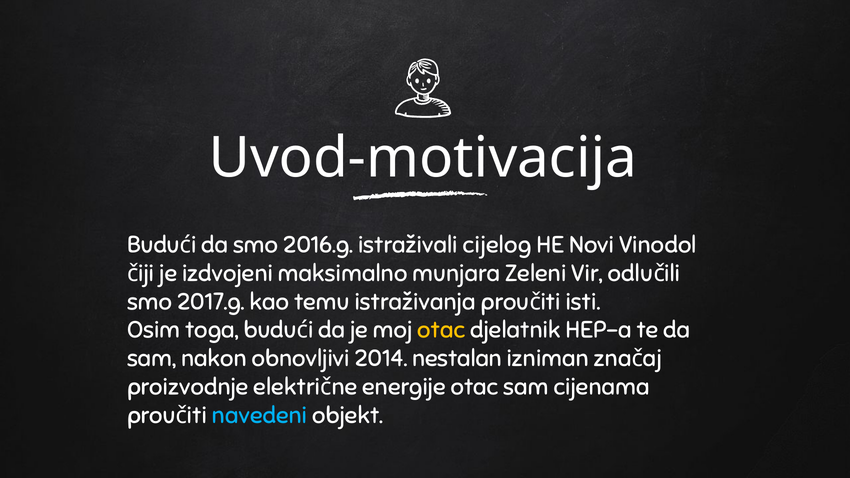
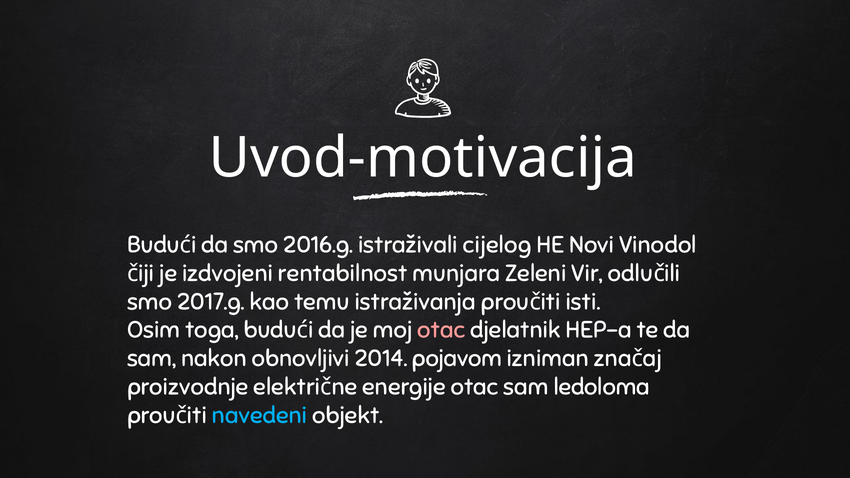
maksimalno: maksimalno -> rentabilnost
otac at (441, 330) colour: yellow -> pink
nestalan: nestalan -> pojavom
cijenama: cijenama -> ledoloma
